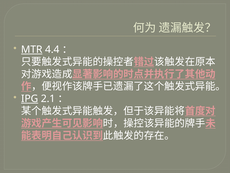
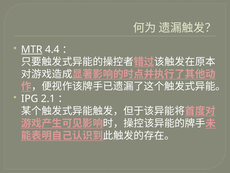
IPG underline: present -> none
